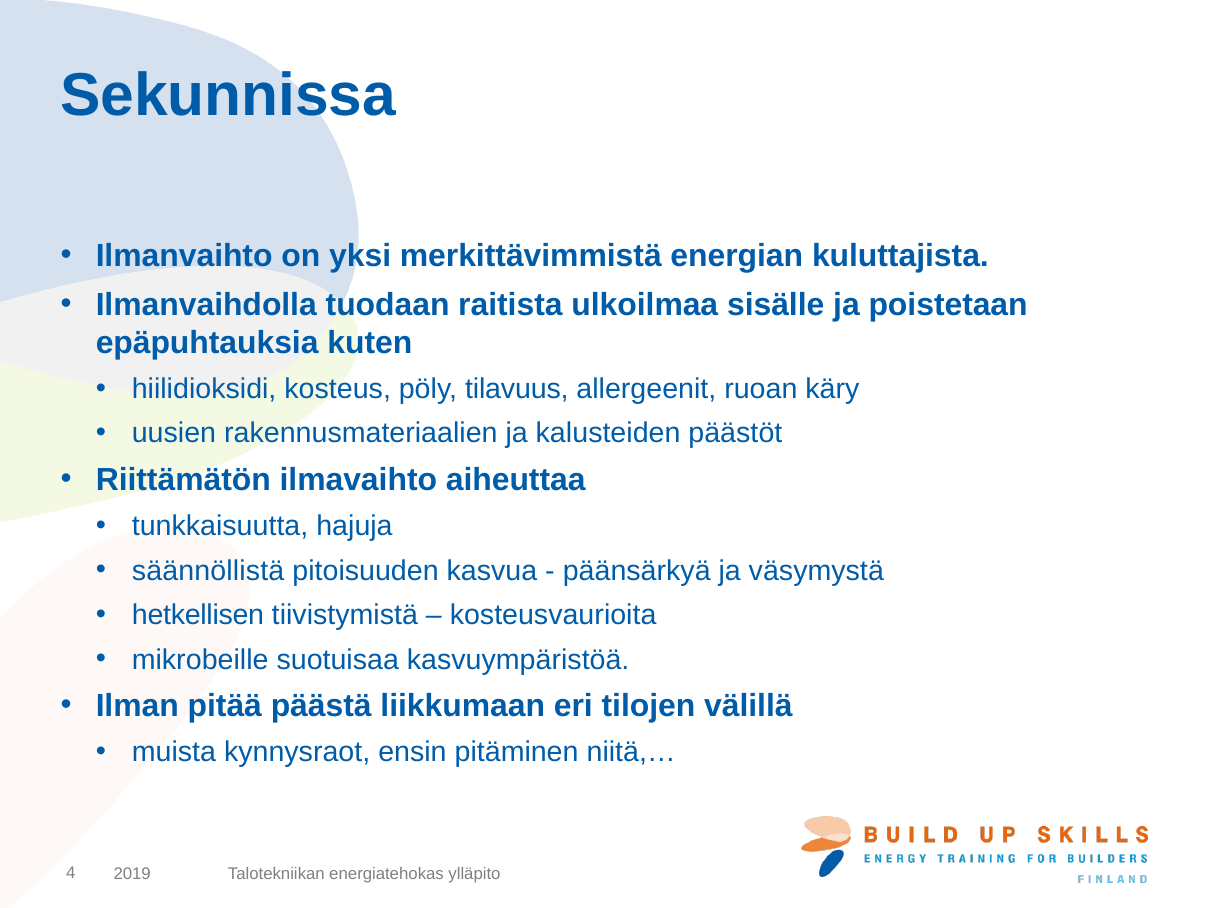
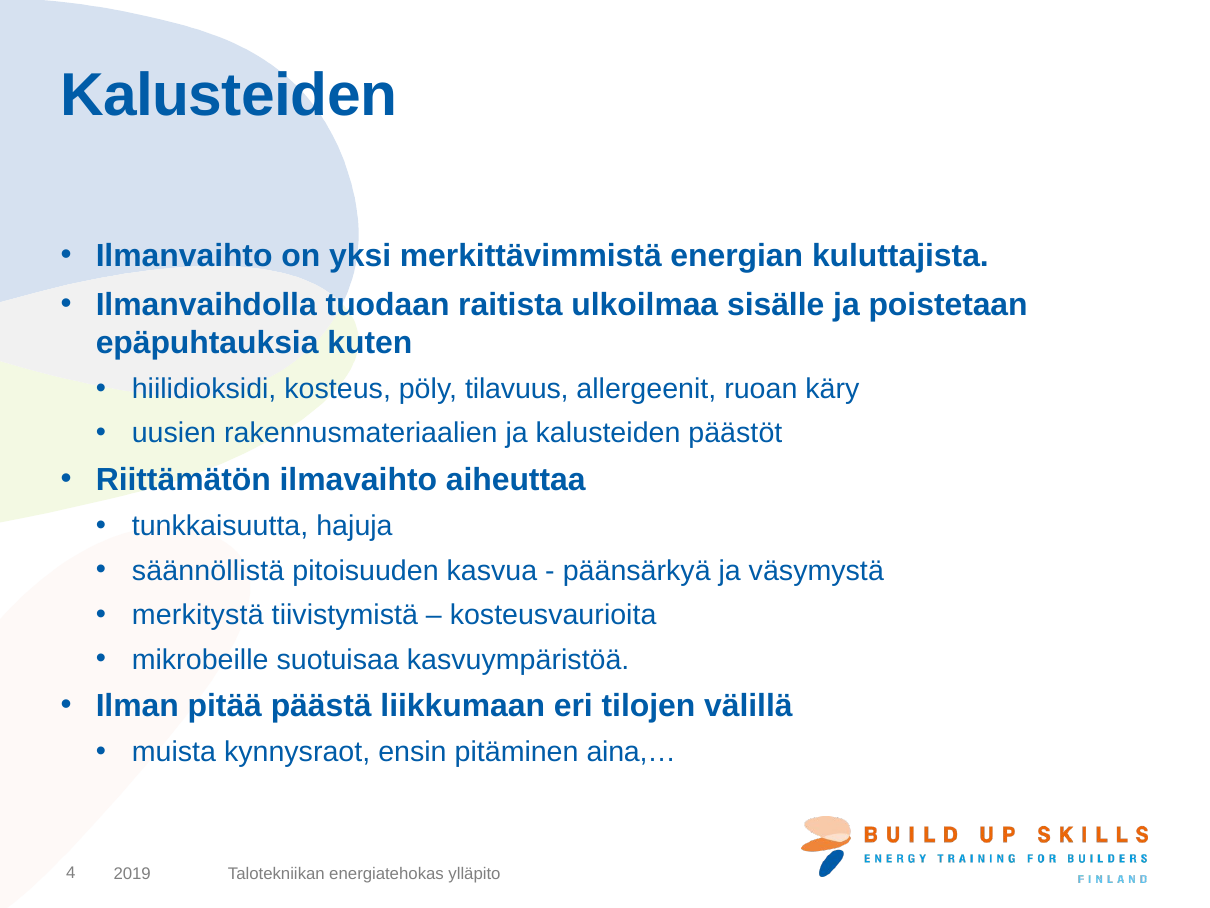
Sekunnissa at (228, 95): Sekunnissa -> Kalusteiden
hetkellisen: hetkellisen -> merkitystä
niitä,…: niitä,… -> aina,…
